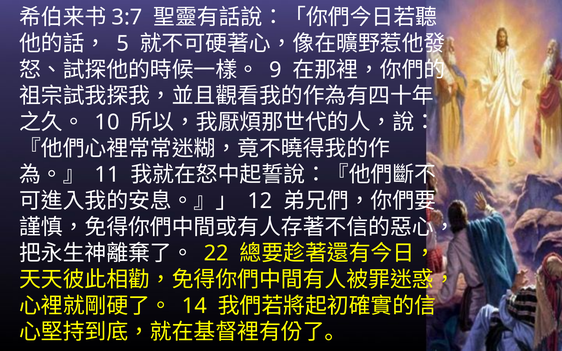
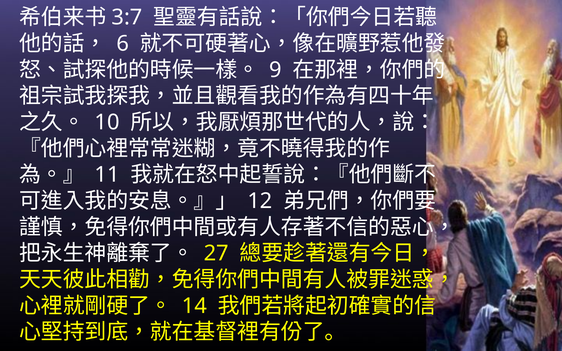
5: 5 -> 6
22: 22 -> 27
